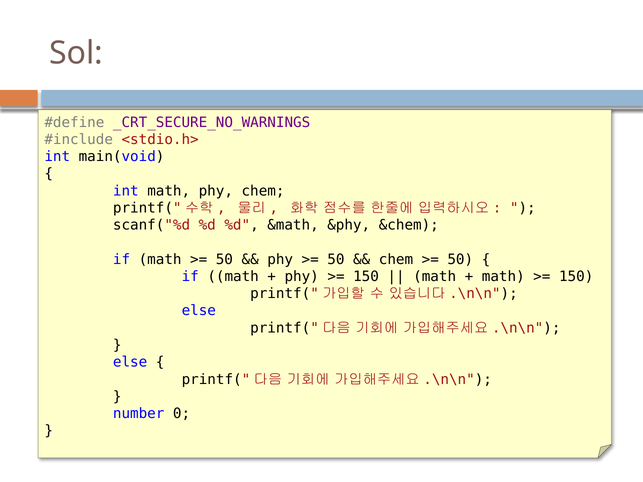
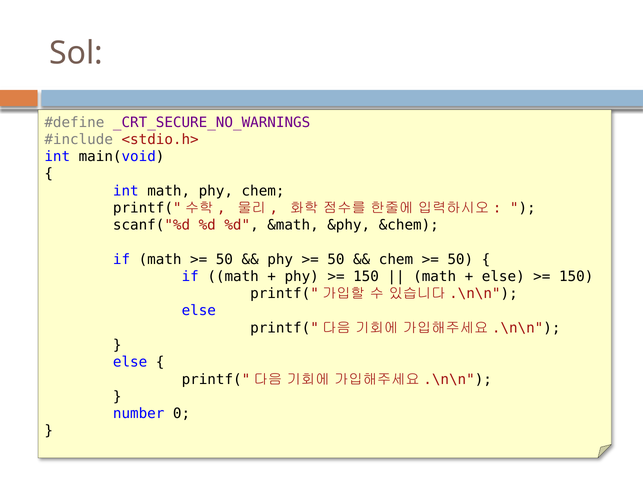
math at (503, 277): math -> else
